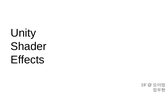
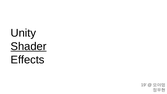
Shader underline: none -> present
